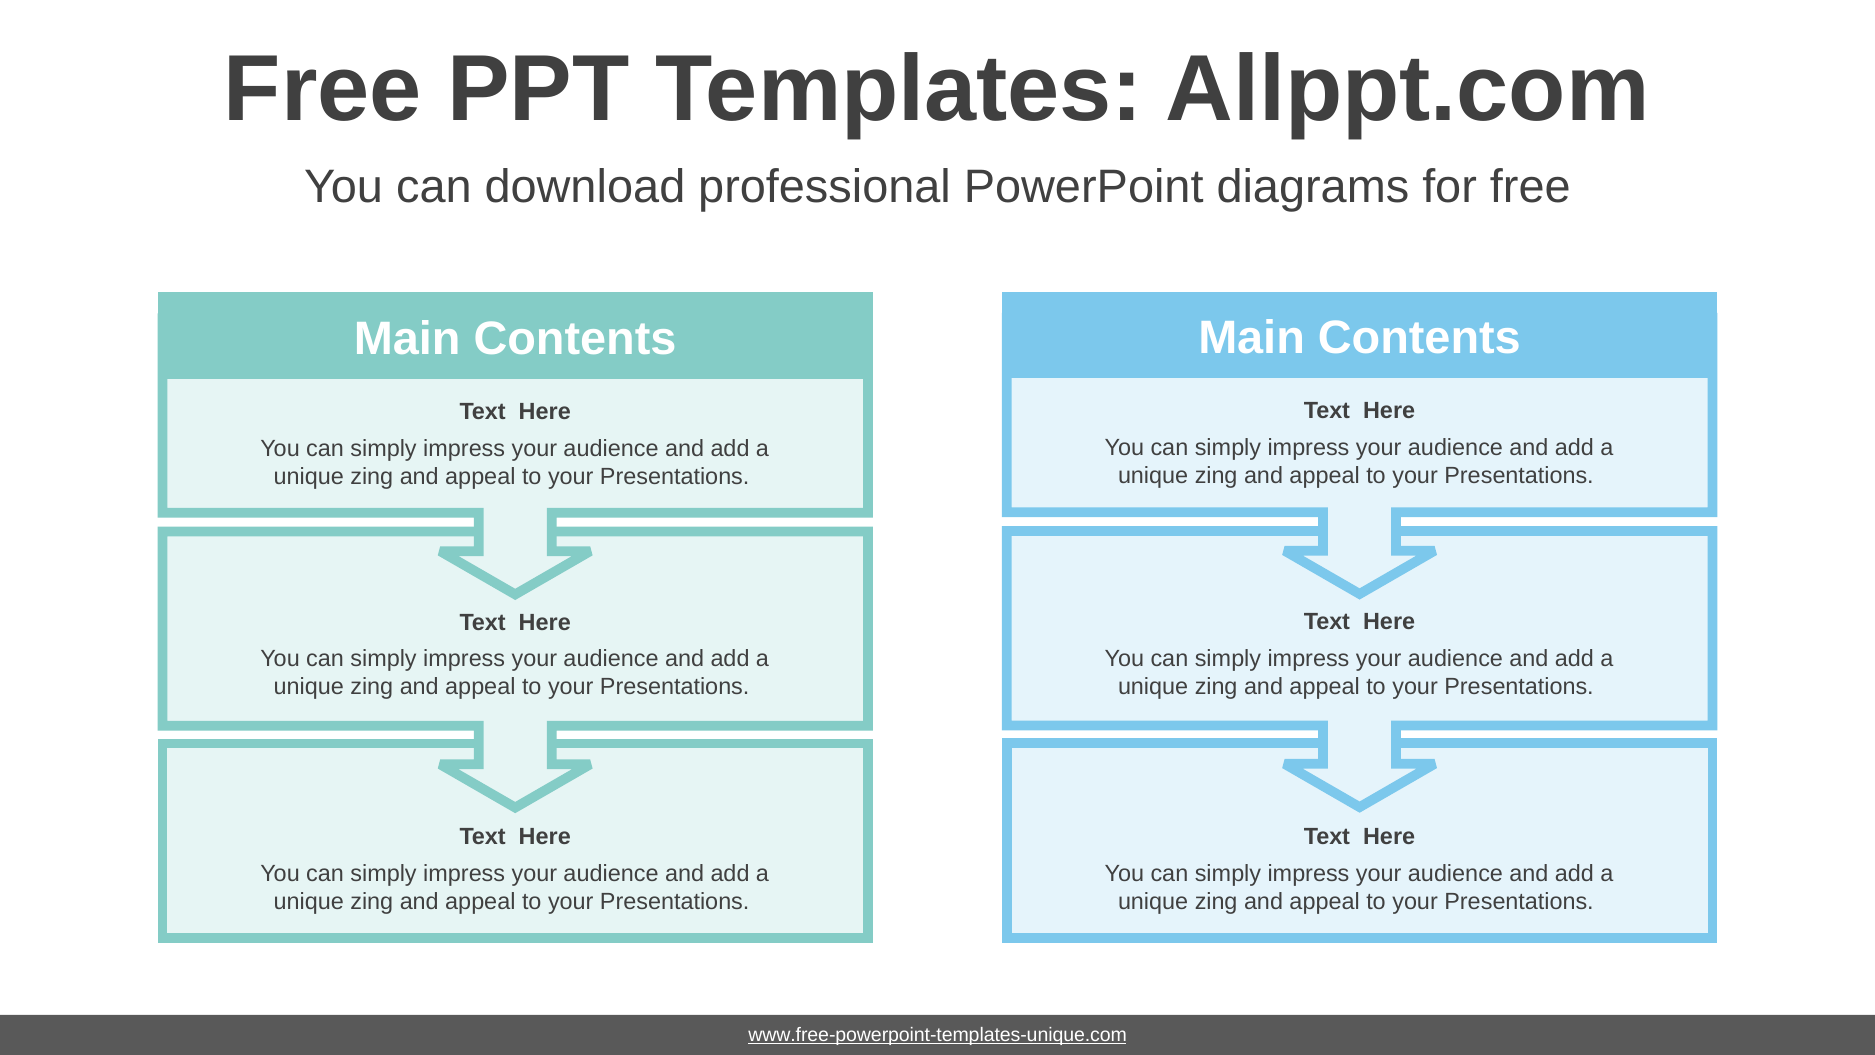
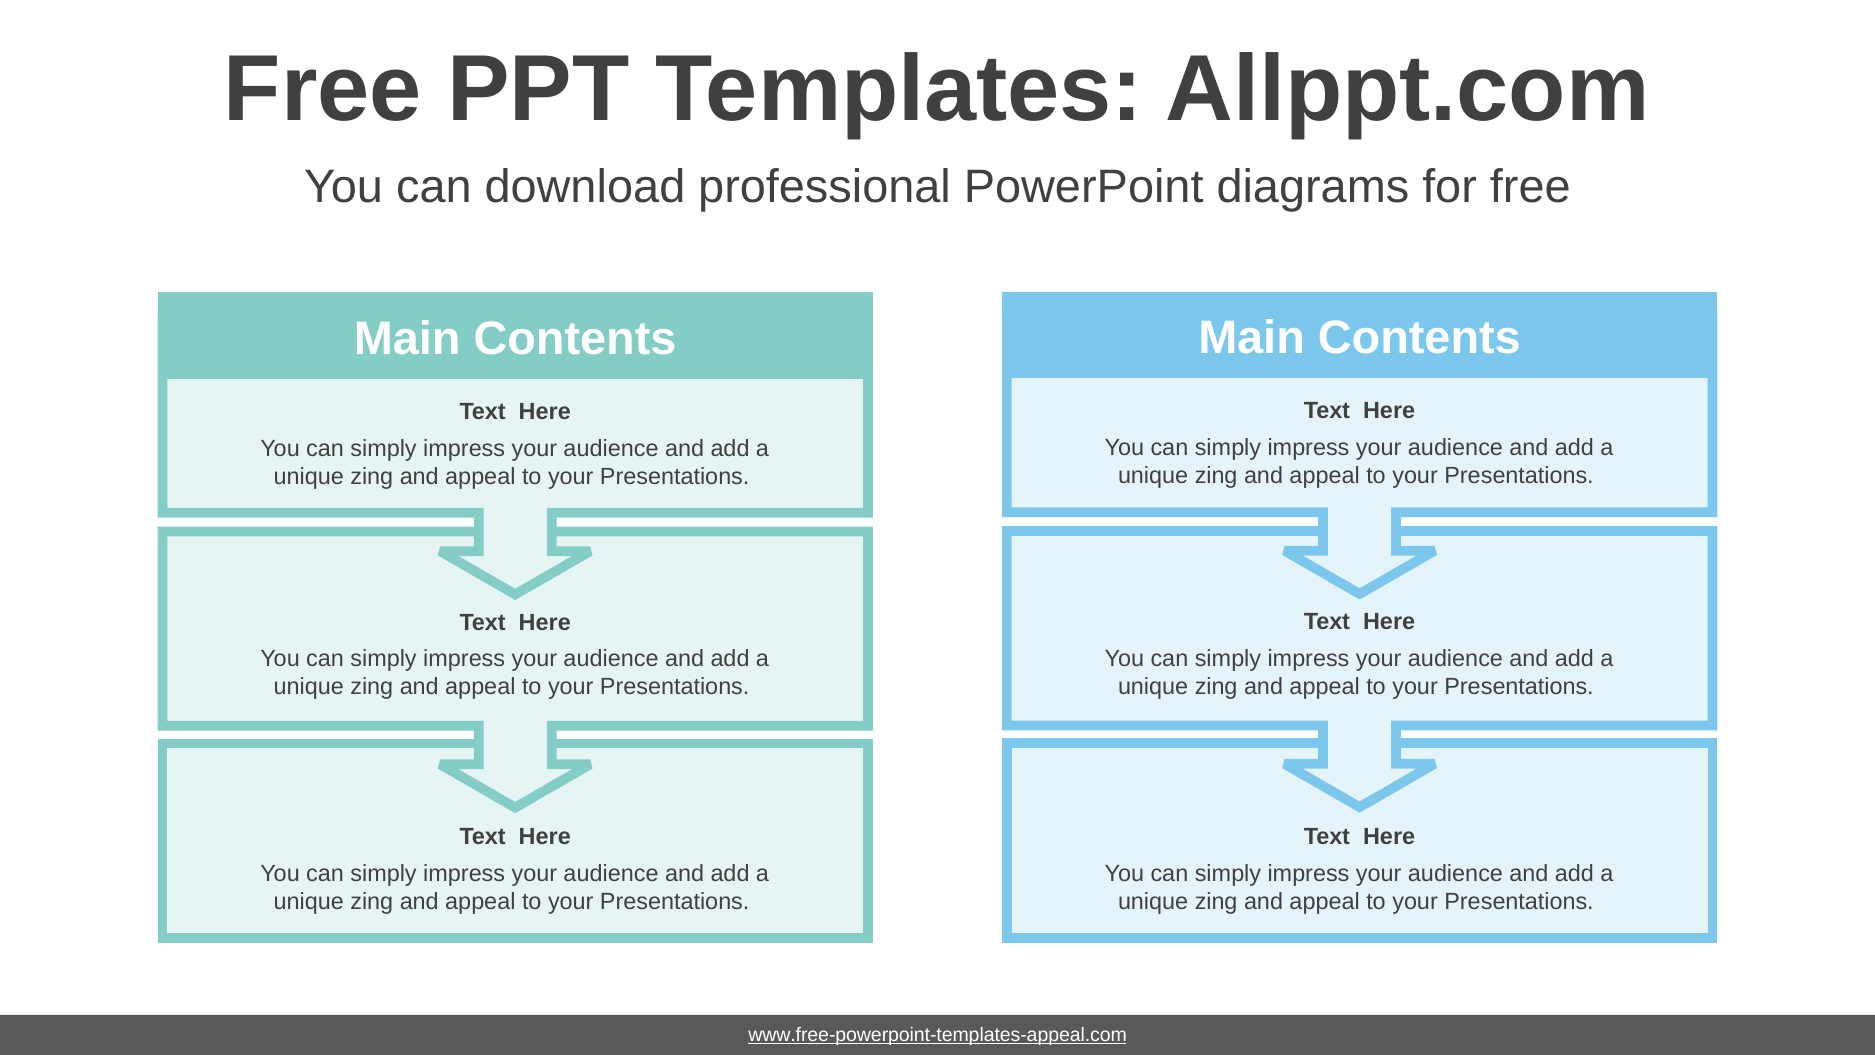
www.free-powerpoint-templates-unique.com: www.free-powerpoint-templates-unique.com -> www.free-powerpoint-templates-appeal.com
